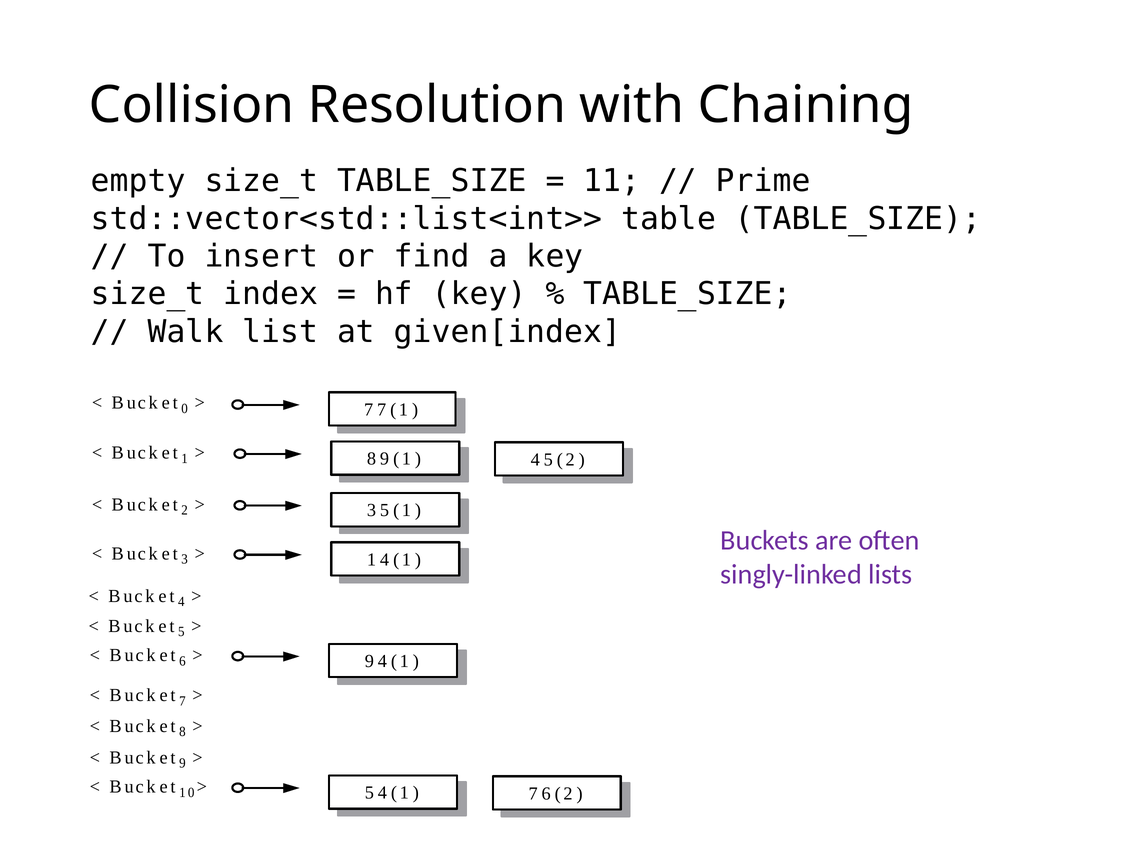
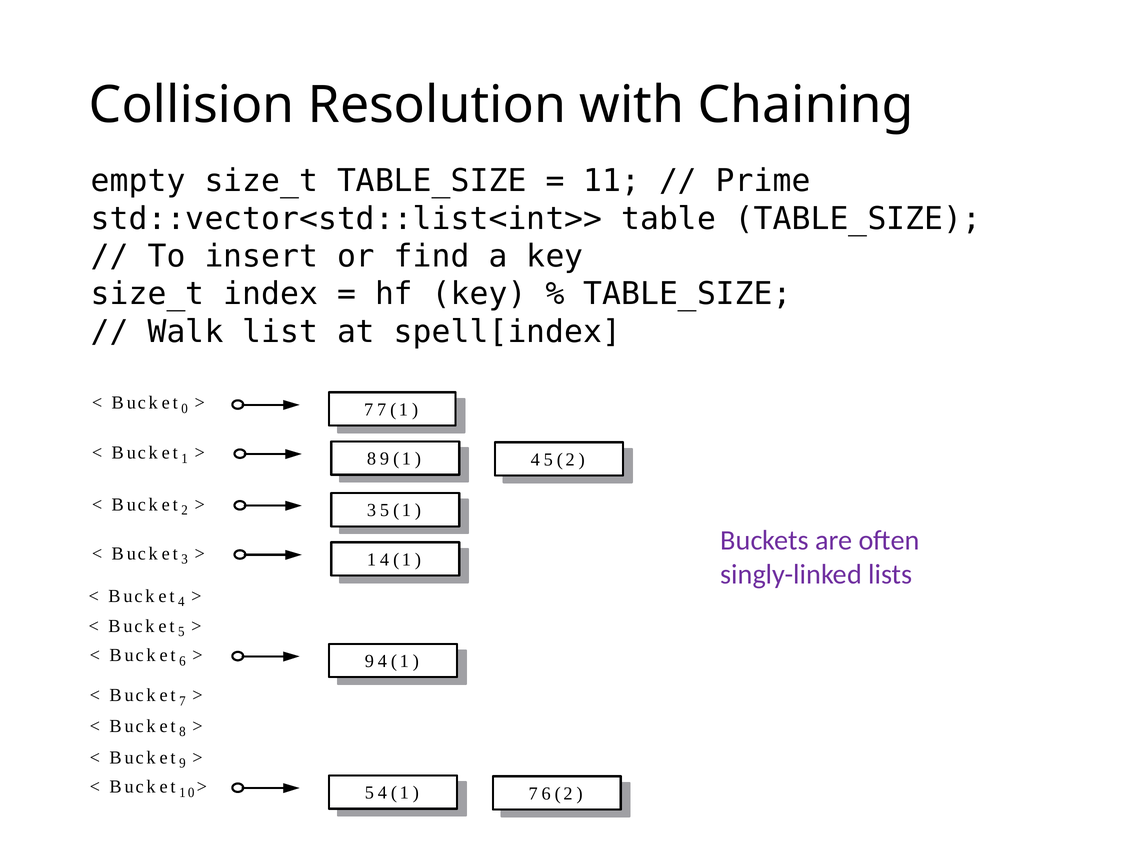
given[index: given[index -> spell[index
